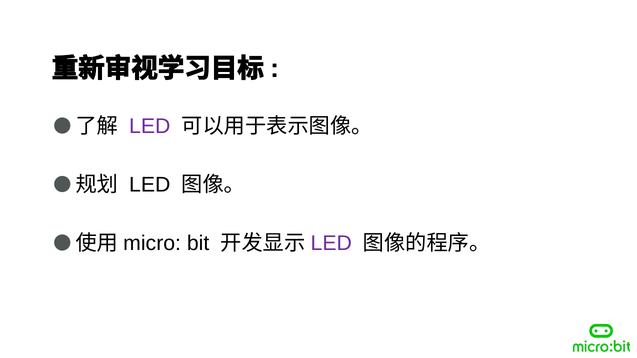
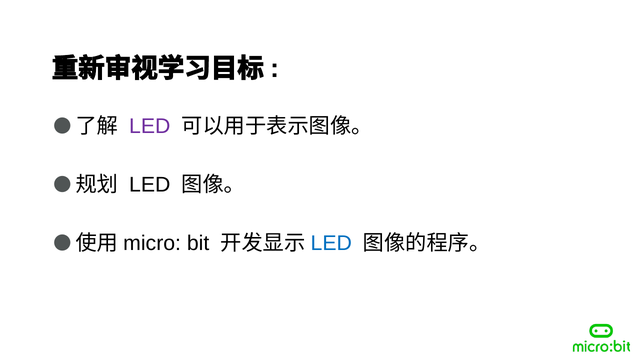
LED at (331, 243) colour: purple -> blue
